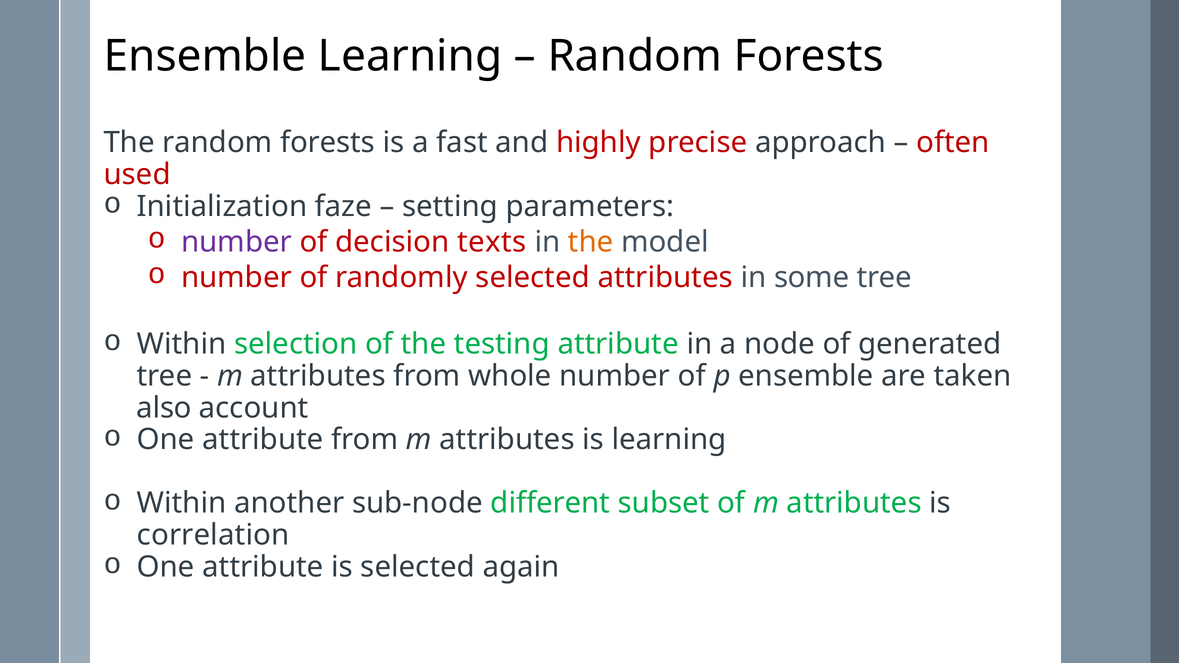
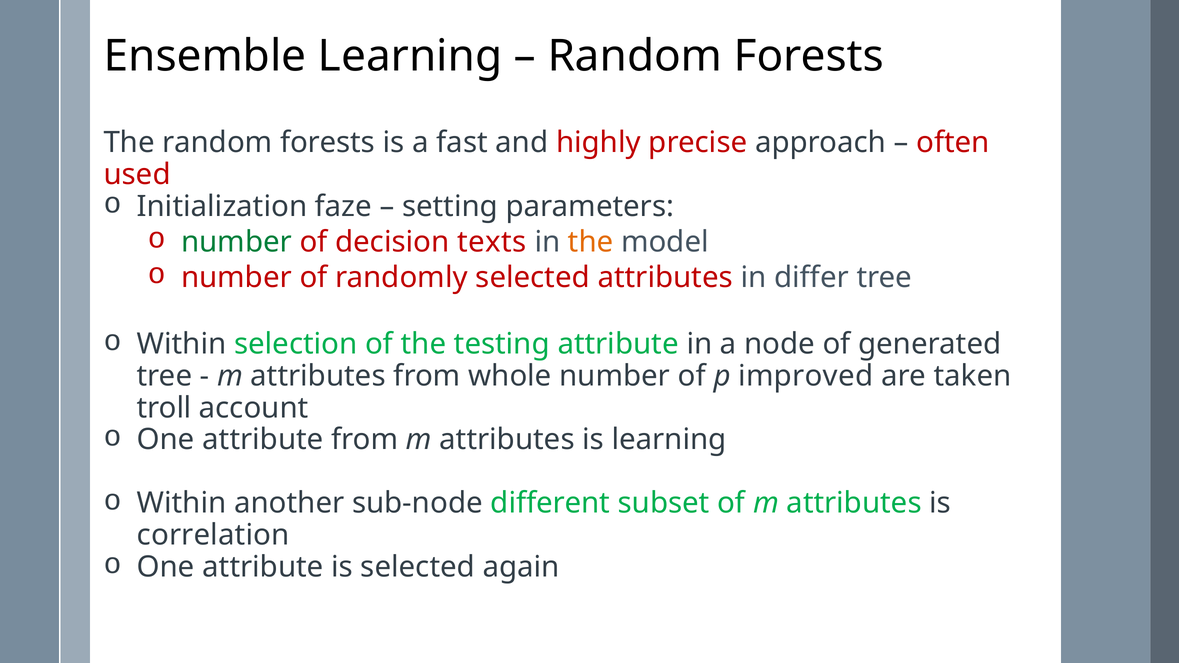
number at (236, 242) colour: purple -> green
some: some -> differ
p ensemble: ensemble -> improved
also: also -> troll
